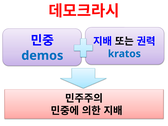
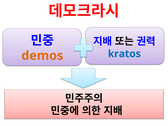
demos colour: blue -> orange
